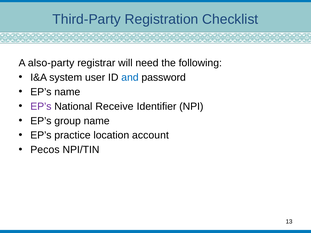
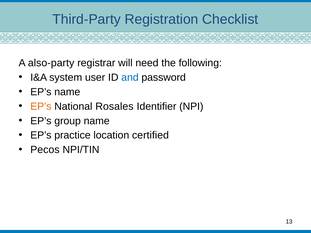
EP’s at (41, 106) colour: purple -> orange
Receive: Receive -> Rosales
account: account -> certified
